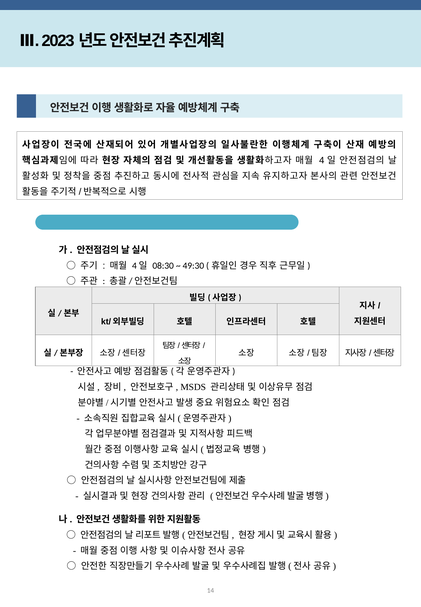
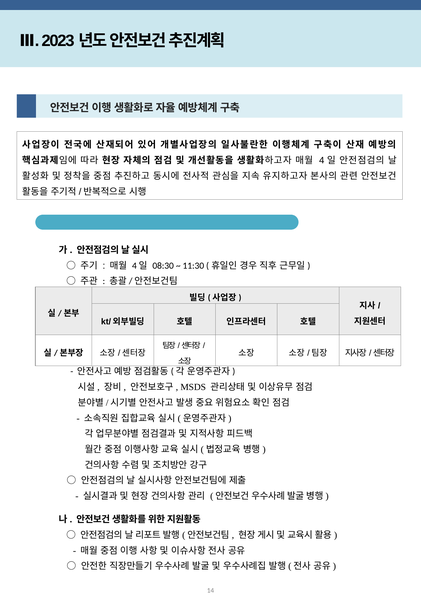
49:30: 49:30 -> 11:30
